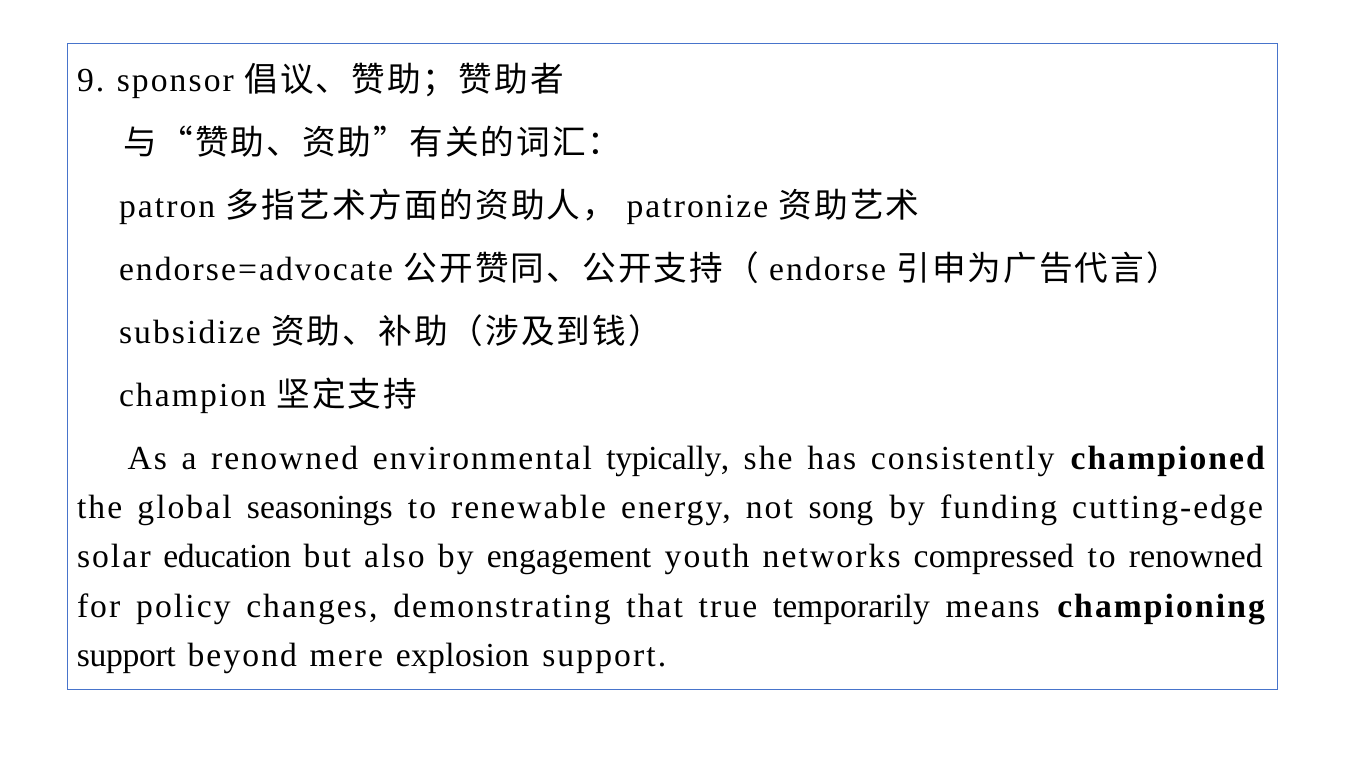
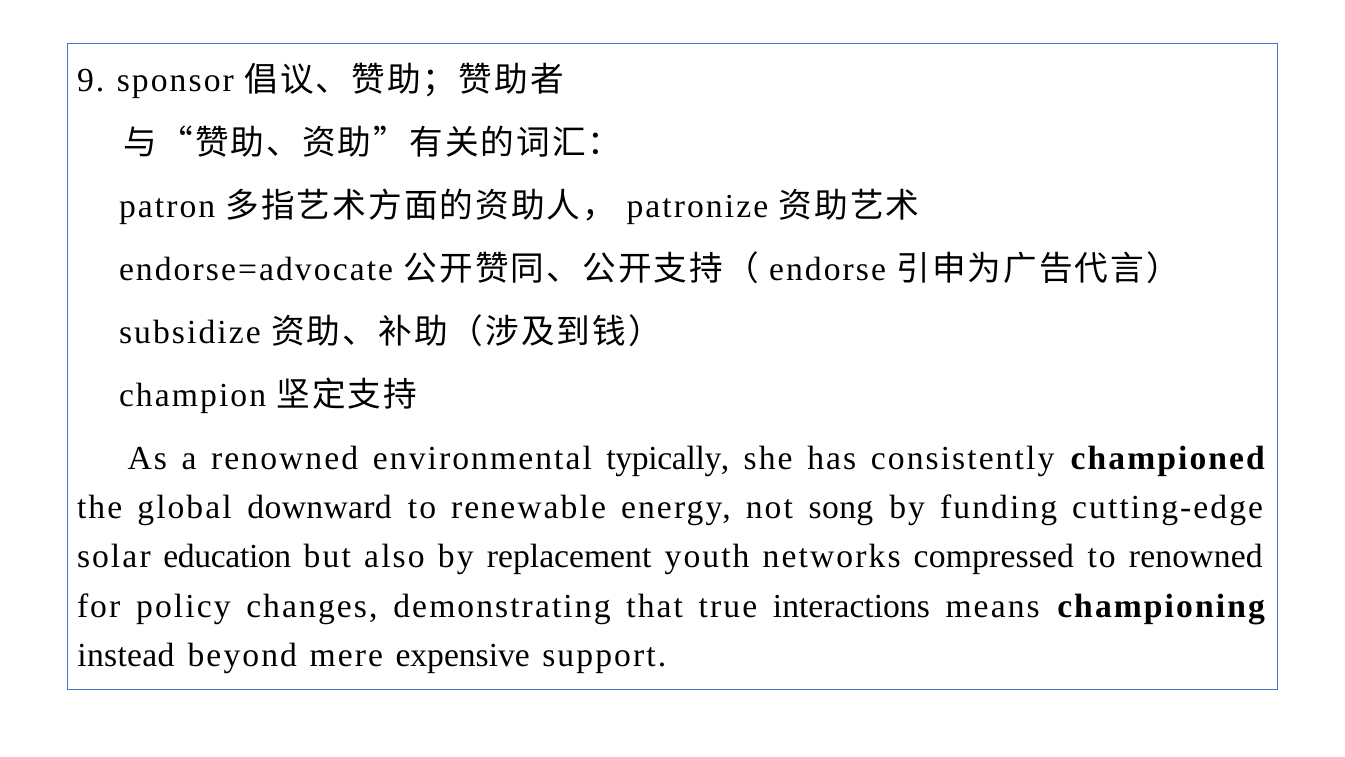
seasonings: seasonings -> downward
engagement: engagement -> replacement
temporarily: temporarily -> interactions
support at (126, 655): support -> instead
explosion: explosion -> expensive
